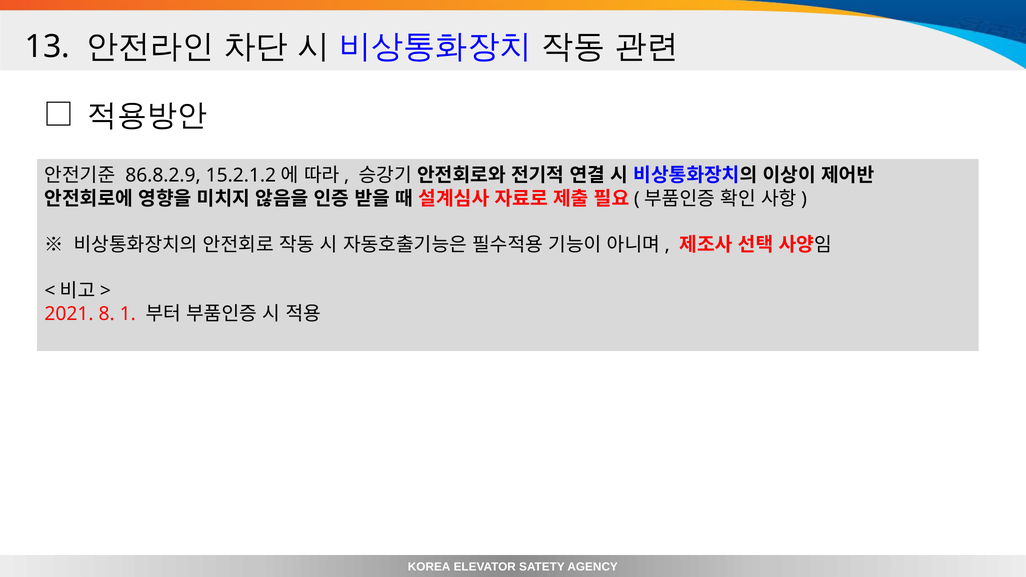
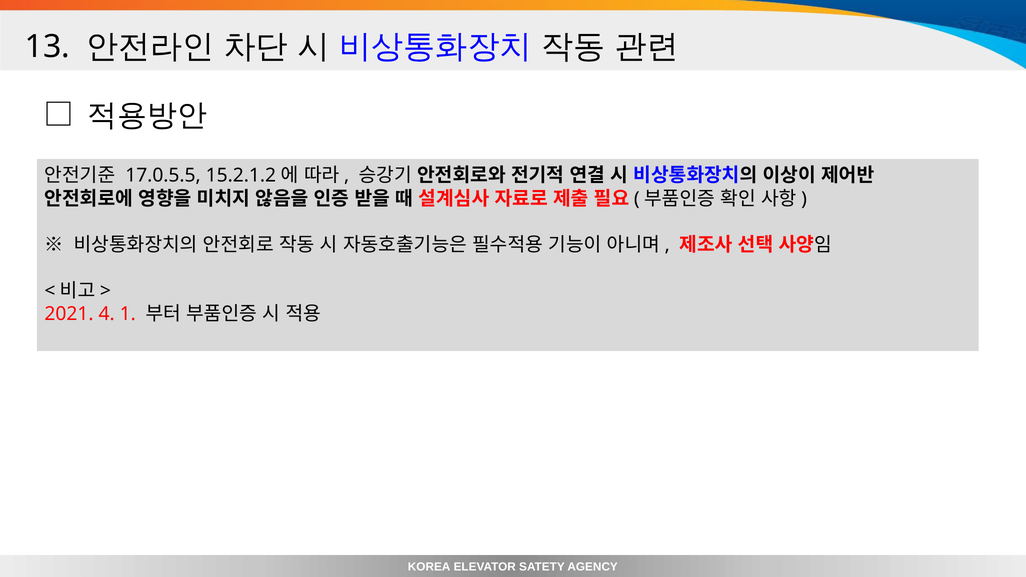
86.8.2.9: 86.8.2.9 -> 17.0.5.5
8: 8 -> 4
